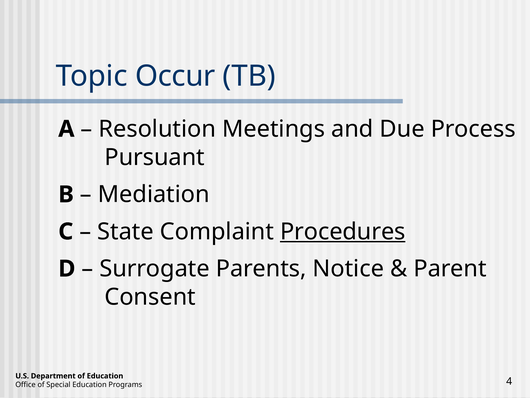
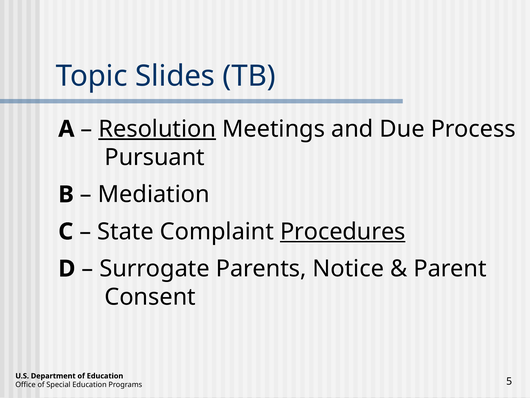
Occur: Occur -> Slides
Resolution underline: none -> present
4: 4 -> 5
